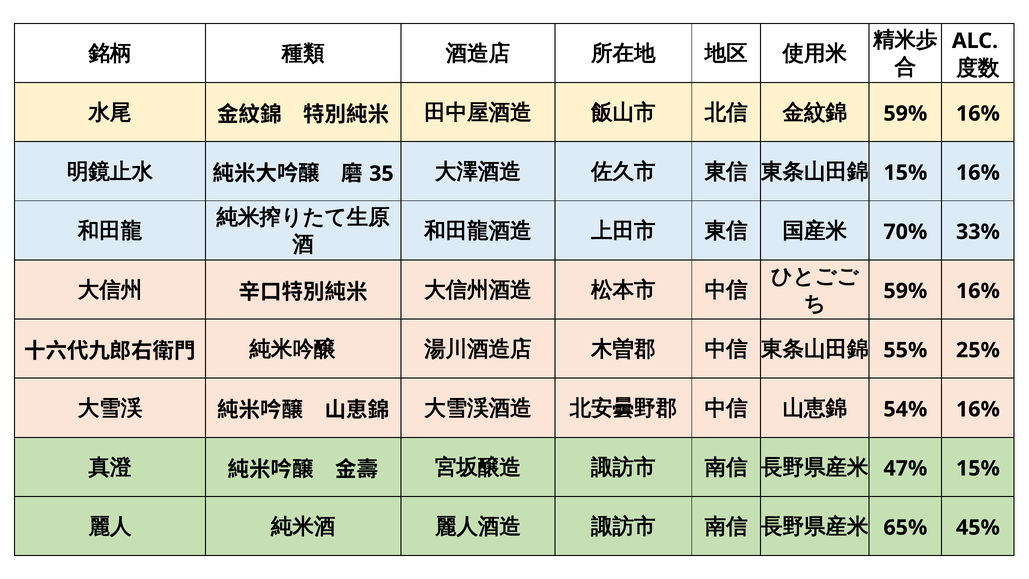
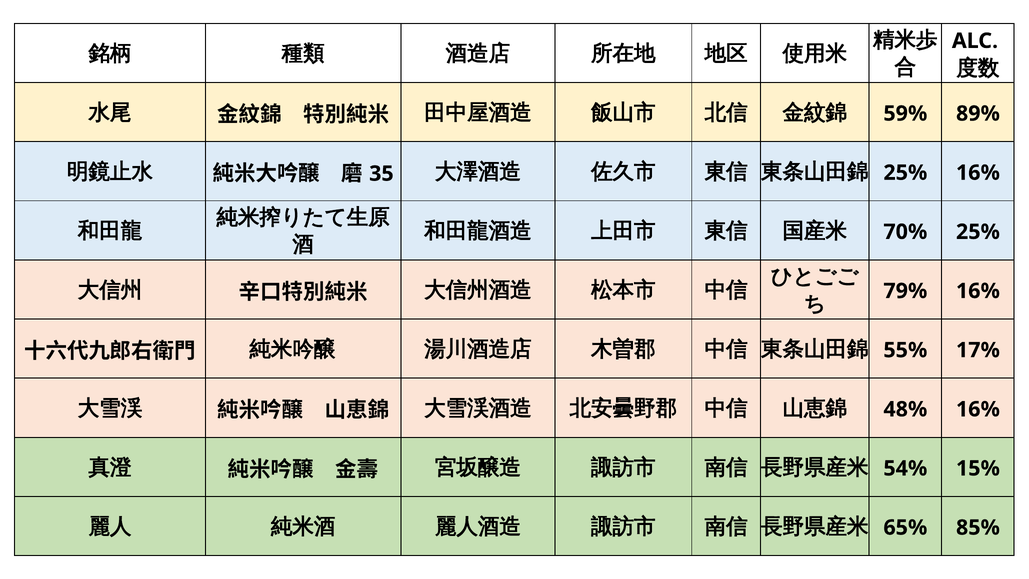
16% at (978, 114): 16% -> 89%
15% at (905, 173): 15% -> 25%
70% 33%: 33% -> 25%
59% at (905, 291): 59% -> 79%
25%: 25% -> 17%
54%: 54% -> 48%
47%: 47% -> 54%
45%: 45% -> 85%
